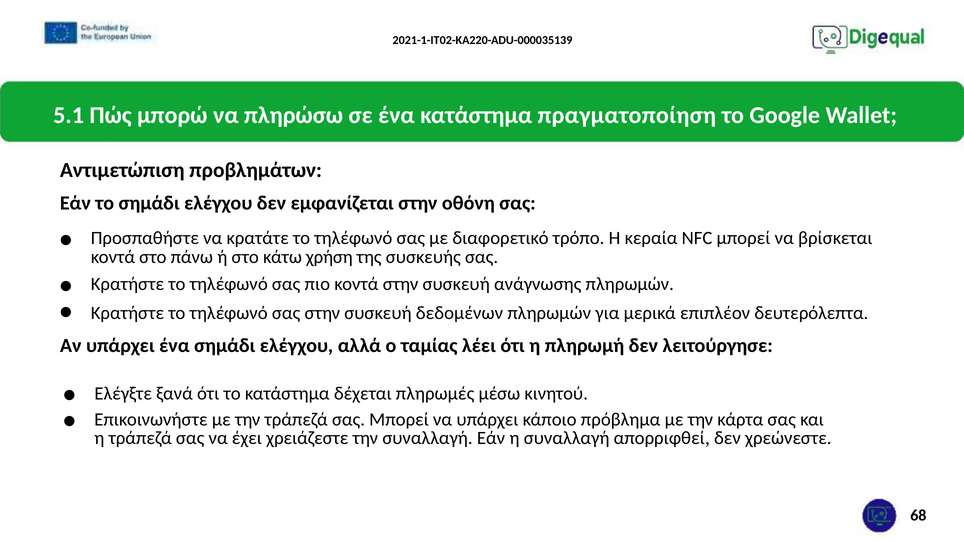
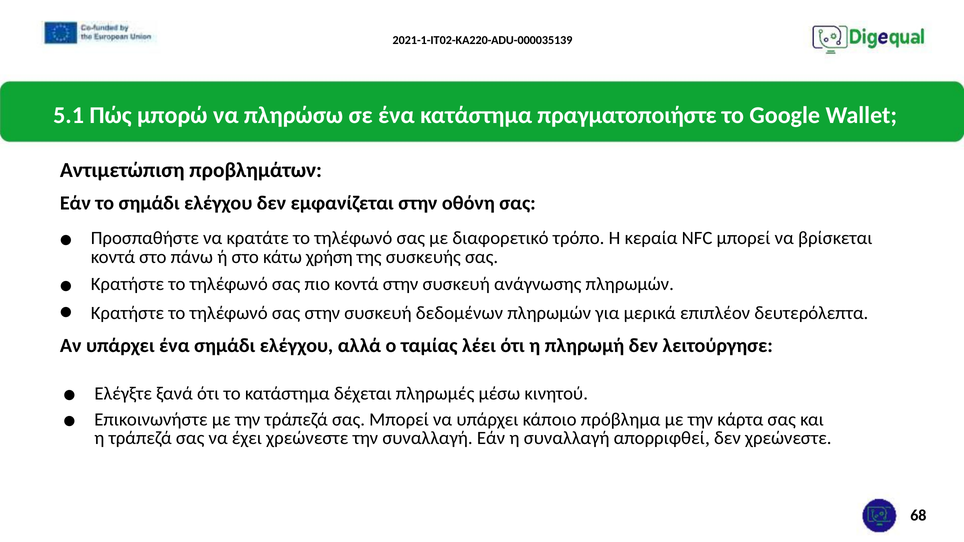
πραγματοποίηση: πραγματοποίηση -> πραγματοποιήστε
έχει χρειάζεστε: χρειάζεστε -> χρεώνεστε
